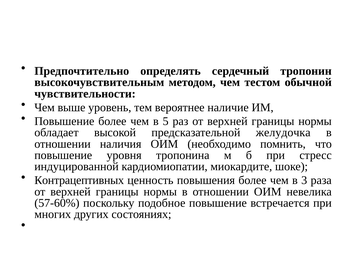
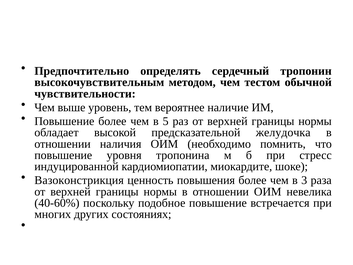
Контрацептивных: Контрацептивных -> Вазоконстрикция
57-60%: 57-60% -> 40-60%
